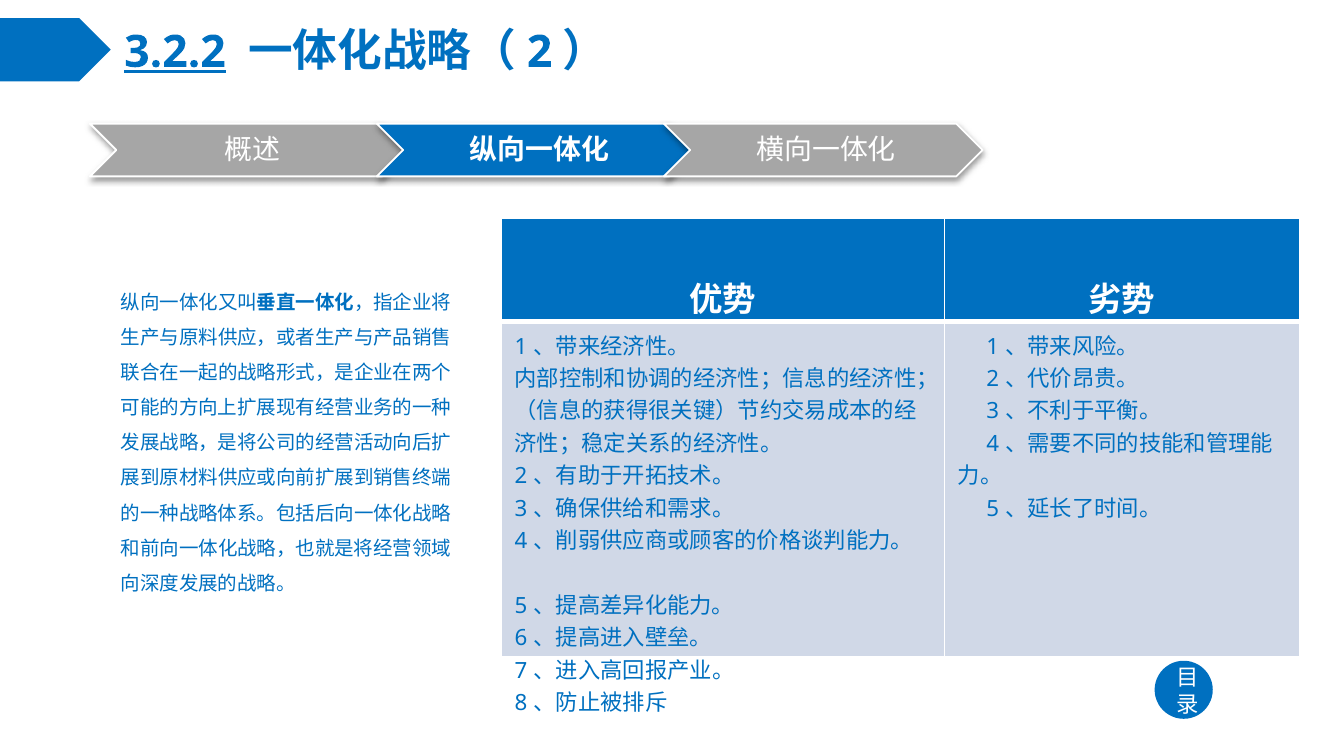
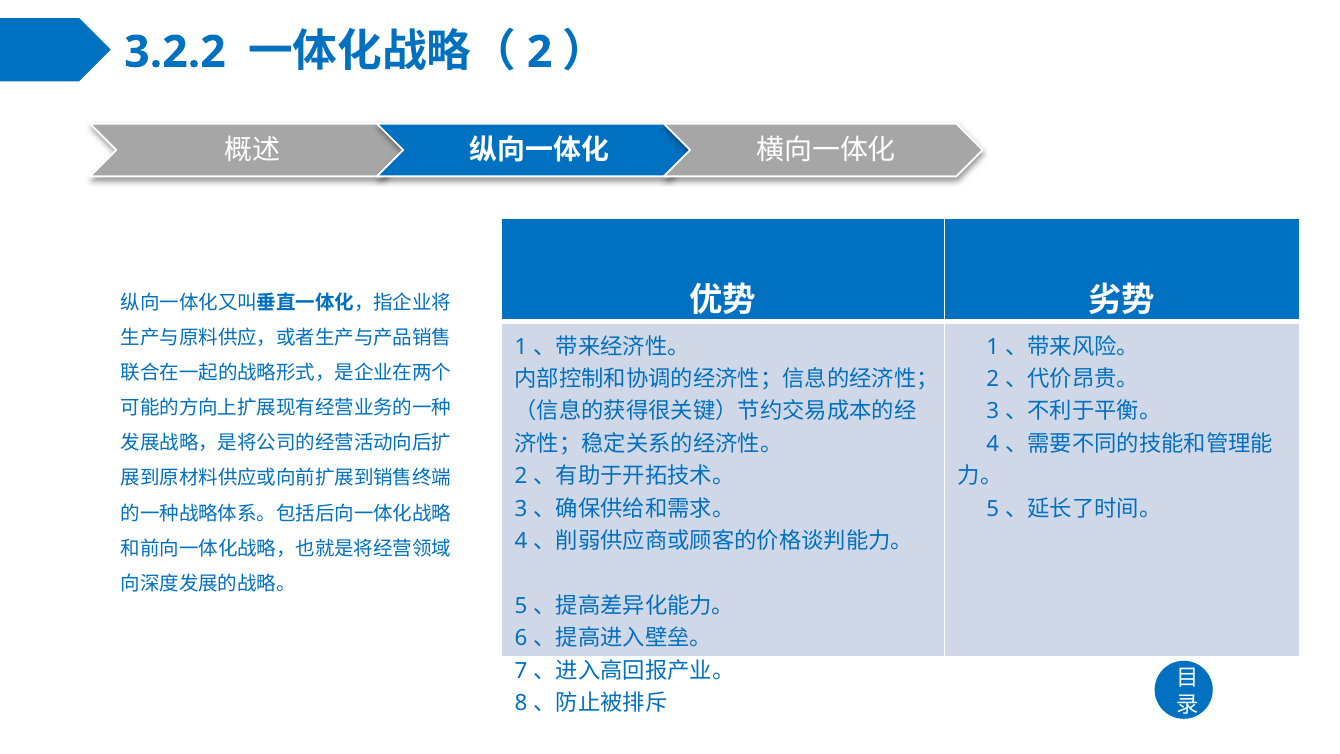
3.2.2 underline: present -> none
